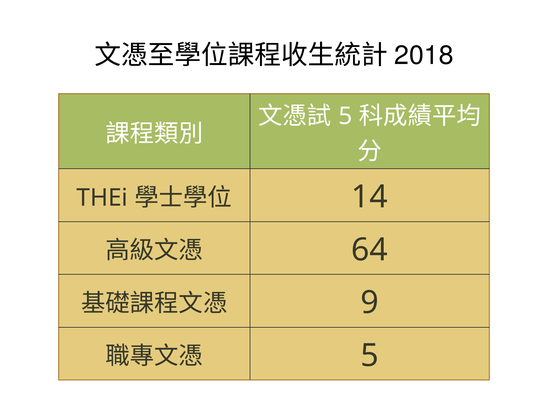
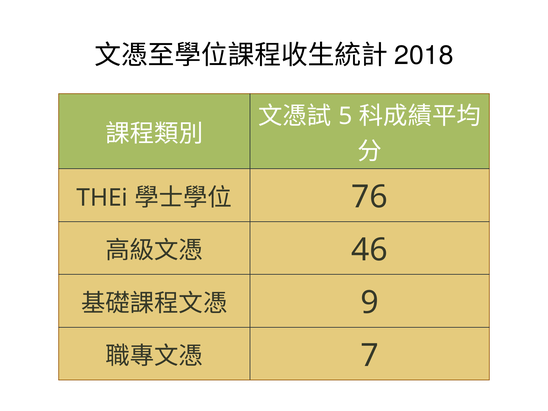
14: 14 -> 76
64: 64 -> 46
5 at (370, 355): 5 -> 7
